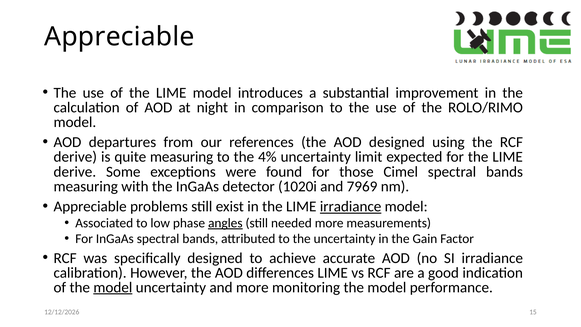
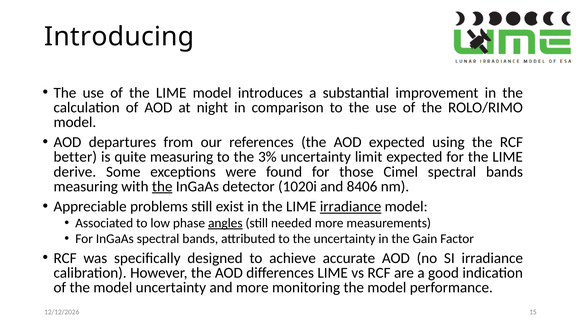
Appreciable at (119, 37): Appreciable -> Introducing
AOD designed: designed -> expected
derive at (75, 157): derive -> better
4%: 4% -> 3%
the at (162, 186) underline: none -> present
7969: 7969 -> 8406
model at (113, 287) underline: present -> none
